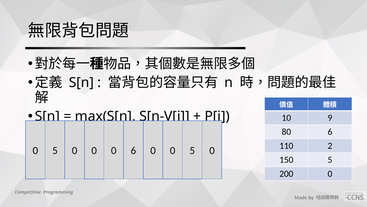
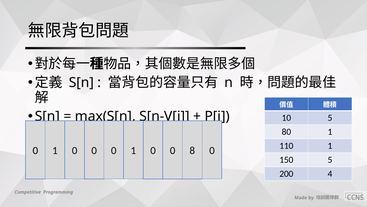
10 9: 9 -> 5
80 6: 6 -> 1
110 2: 2 -> 1
5 at (55, 150): 5 -> 1
6 at (133, 150): 6 -> 1
5 at (192, 150): 5 -> 8
200 0: 0 -> 4
